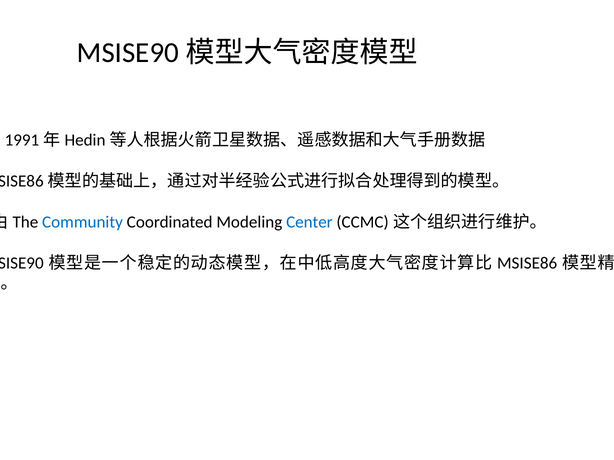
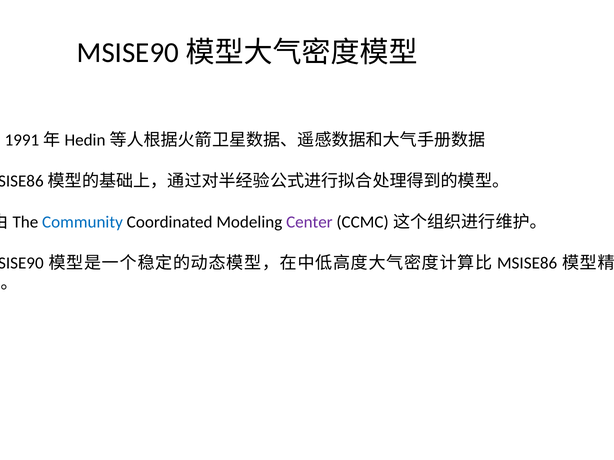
Center colour: blue -> purple
